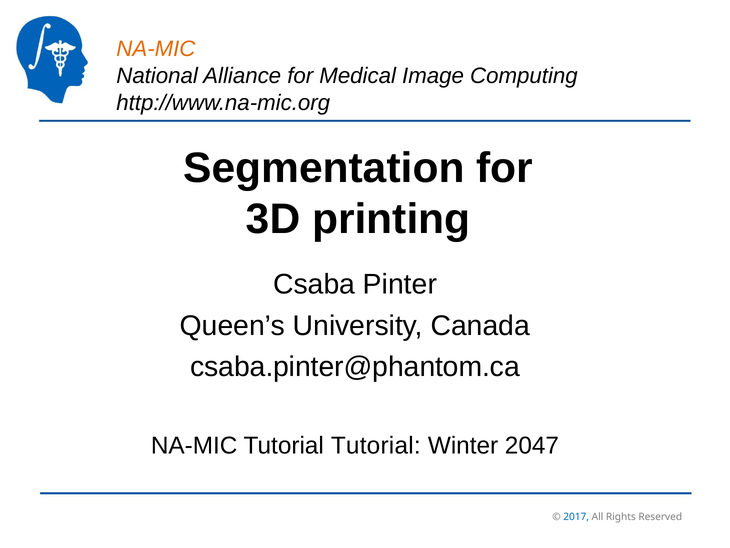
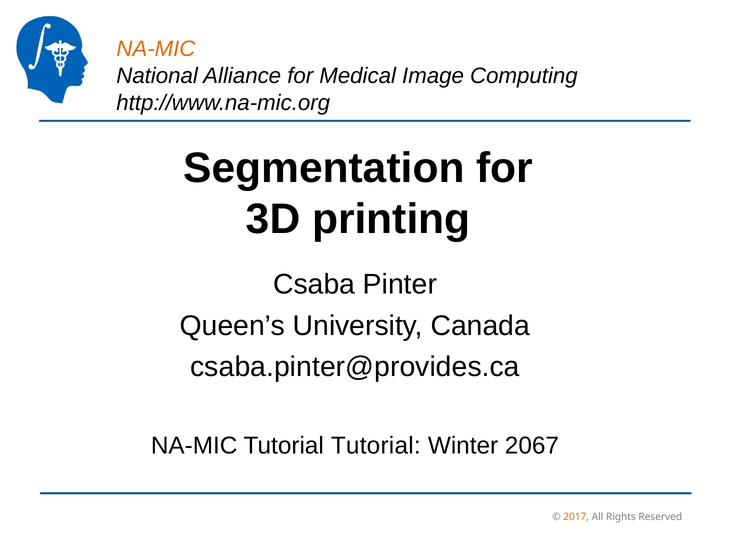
csaba.pinter@phantom.ca: csaba.pinter@phantom.ca -> csaba.pinter@provides.ca
2047: 2047 -> 2067
2017 colour: blue -> orange
